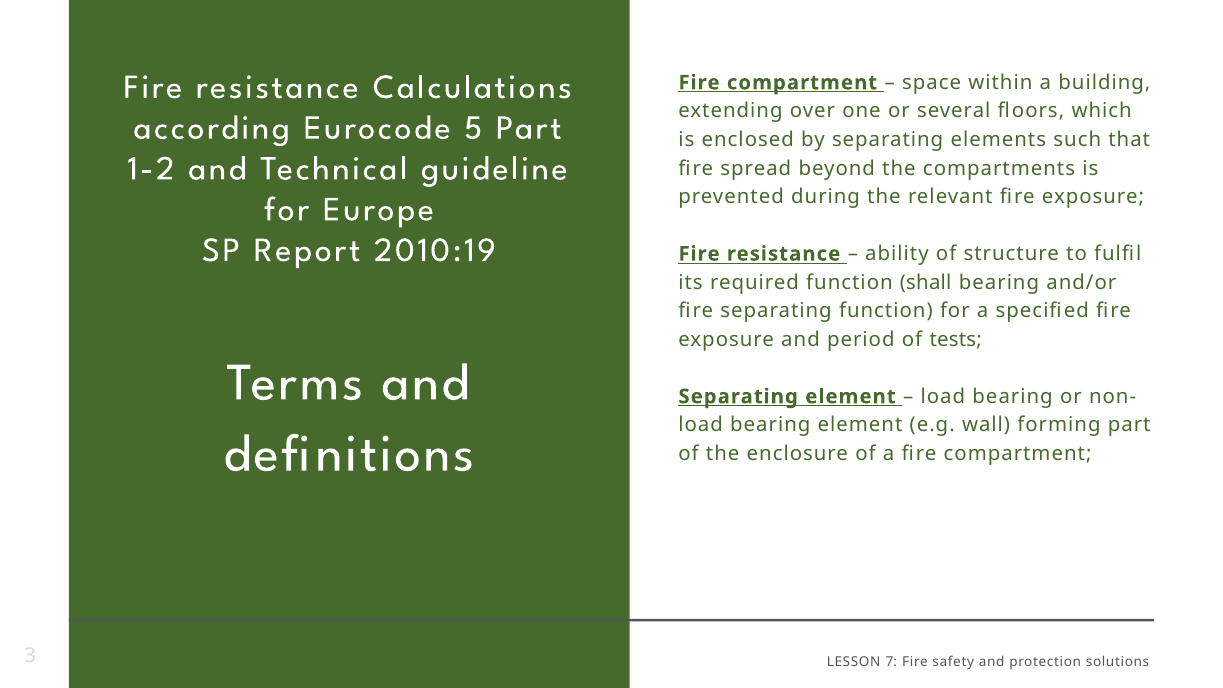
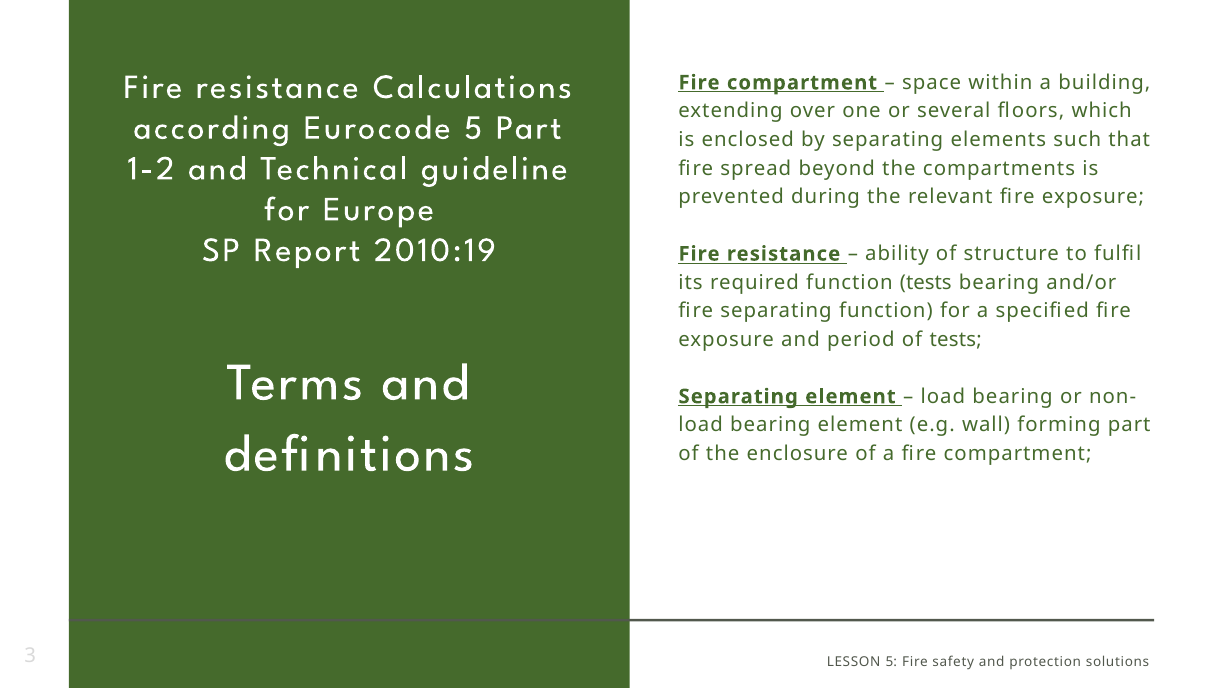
function shall: shall -> tests
LESSON 7: 7 -> 5
